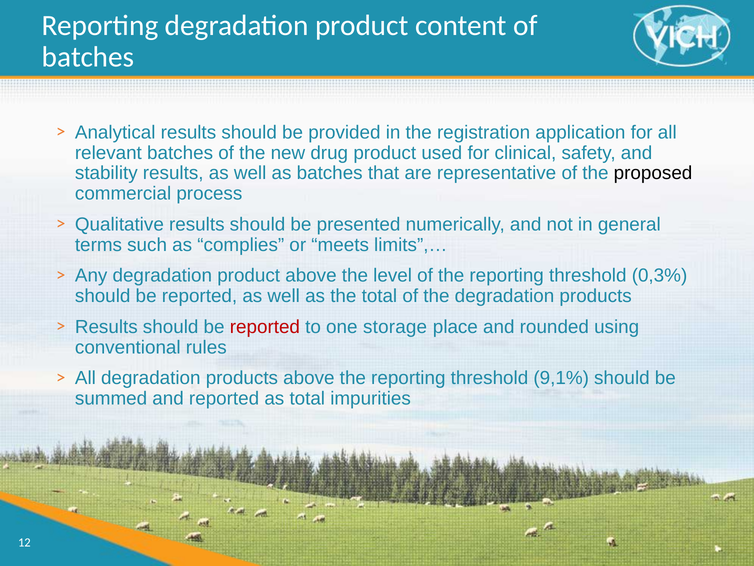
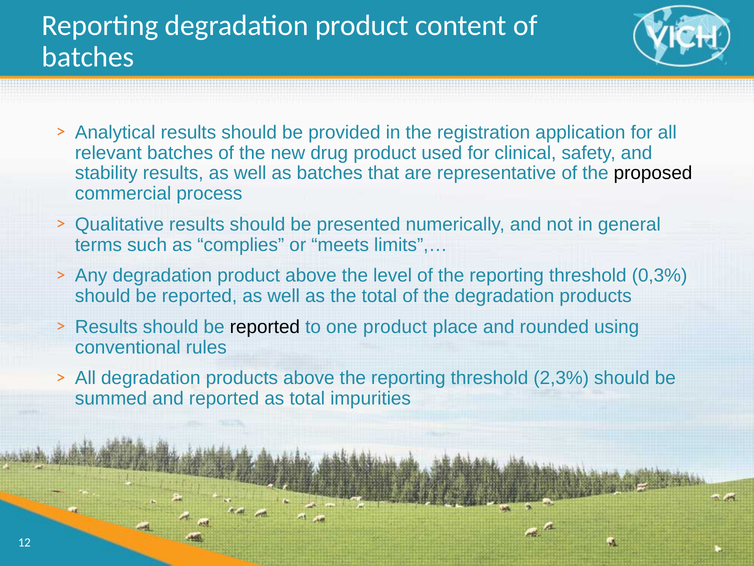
reported at (265, 327) colour: red -> black
one storage: storage -> product
9,1%: 9,1% -> 2,3%
